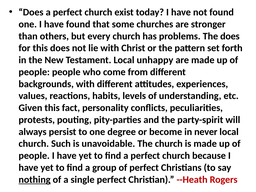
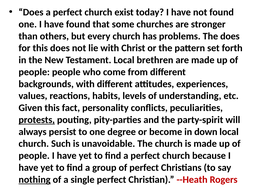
unhappy: unhappy -> brethren
protests underline: none -> present
never: never -> down
